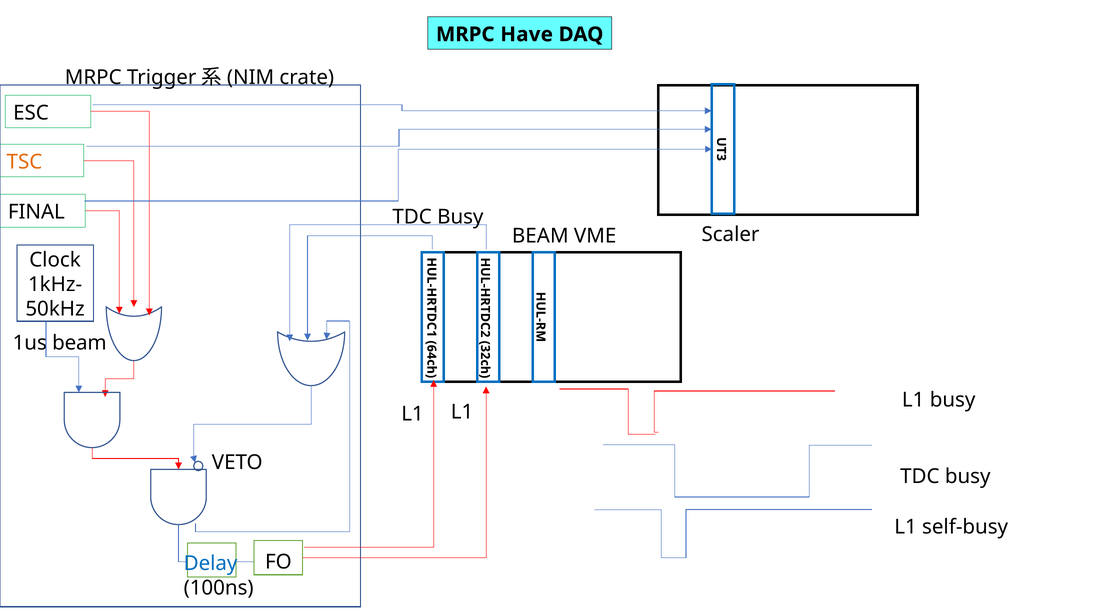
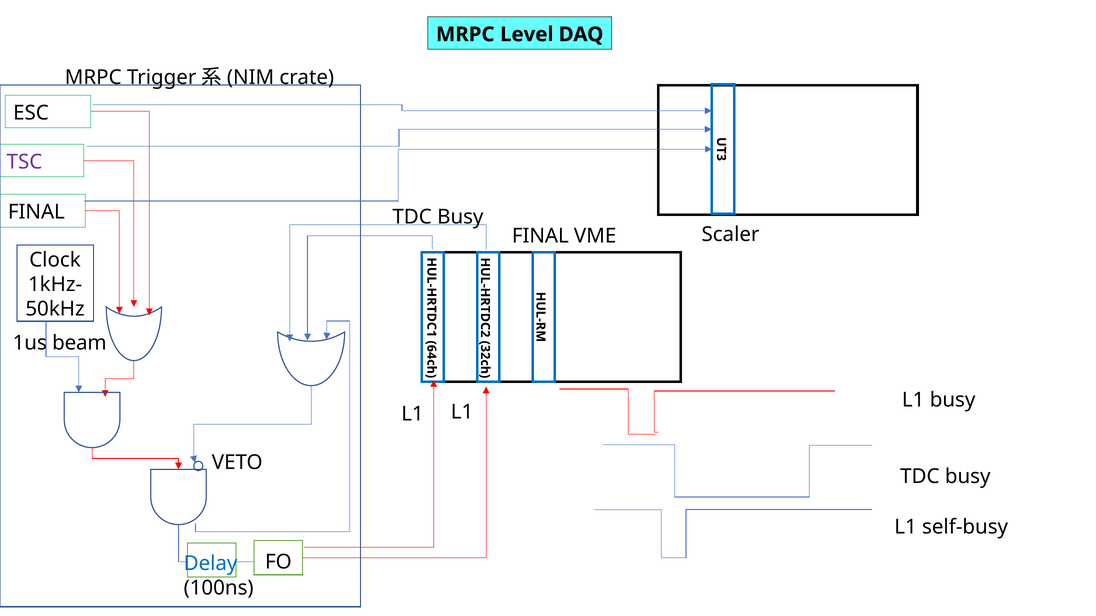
Have: Have -> Level
TSC colour: orange -> purple
BEAM at (540, 236): BEAM -> FINAL
